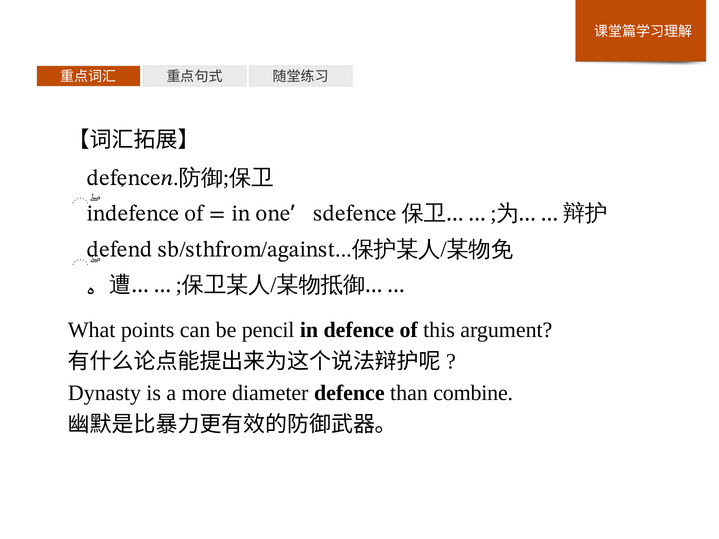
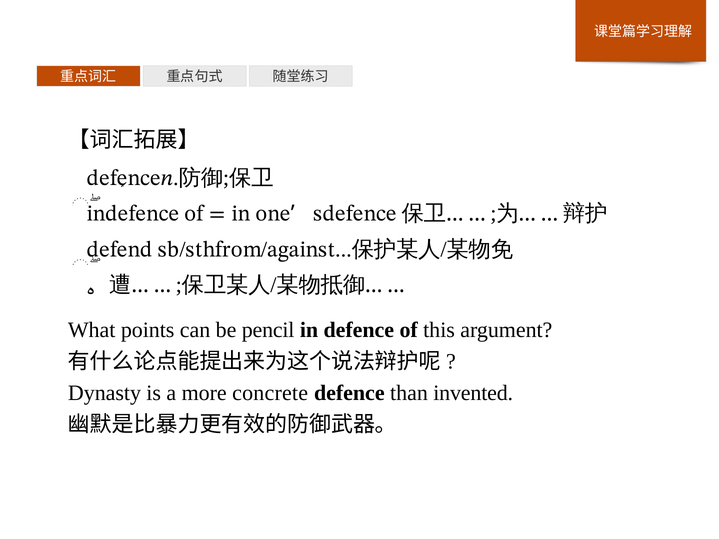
diameter: diameter -> concrete
combine: combine -> invented
